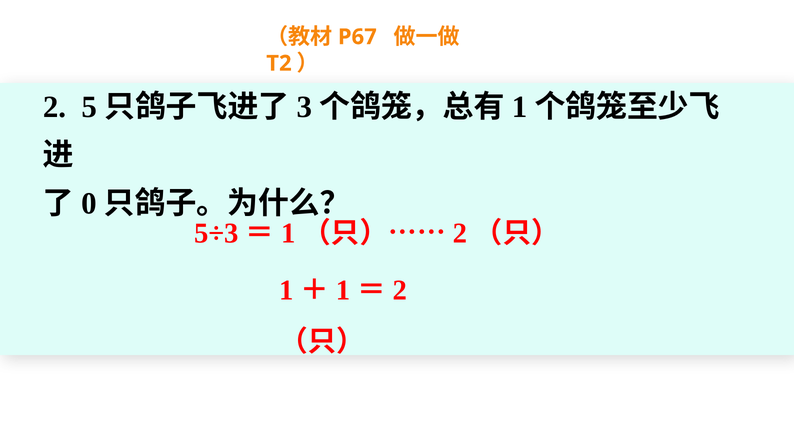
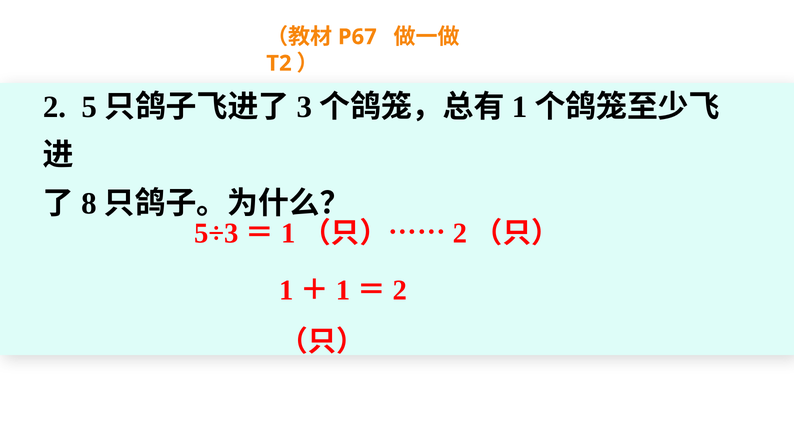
0: 0 -> 8
